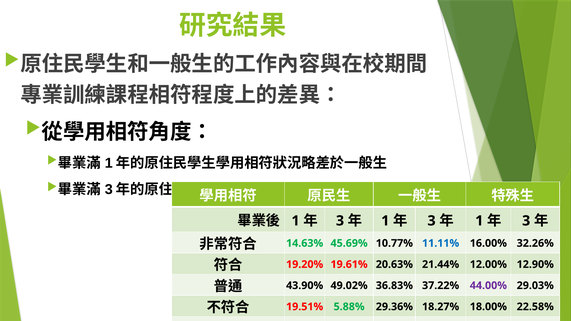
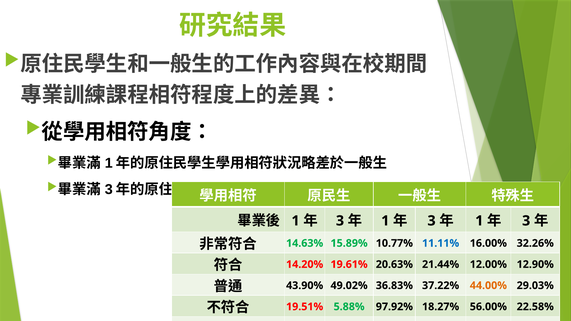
45.69%: 45.69% -> 15.89%
19.20%: 19.20% -> 14.20%
44.00% colour: purple -> orange
29.36%: 29.36% -> 97.92%
18.00%: 18.00% -> 56.00%
